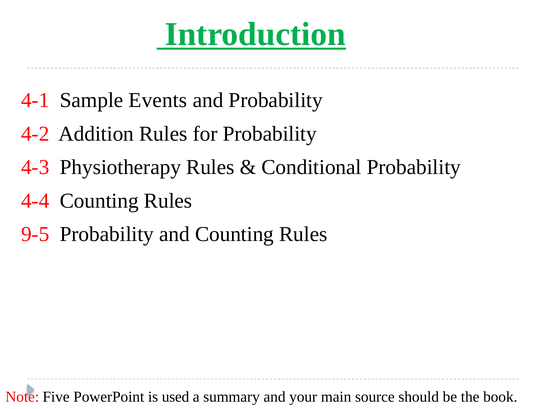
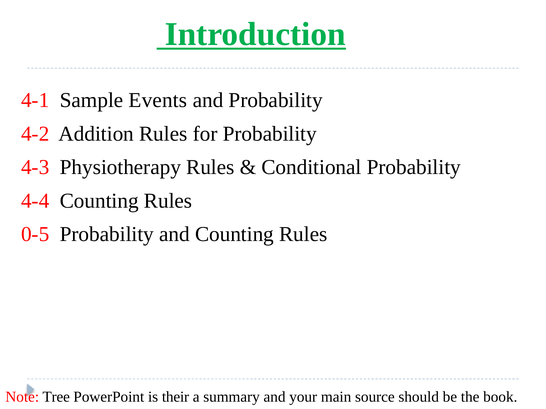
9-5: 9-5 -> 0-5
Five: Five -> Tree
used: used -> their
